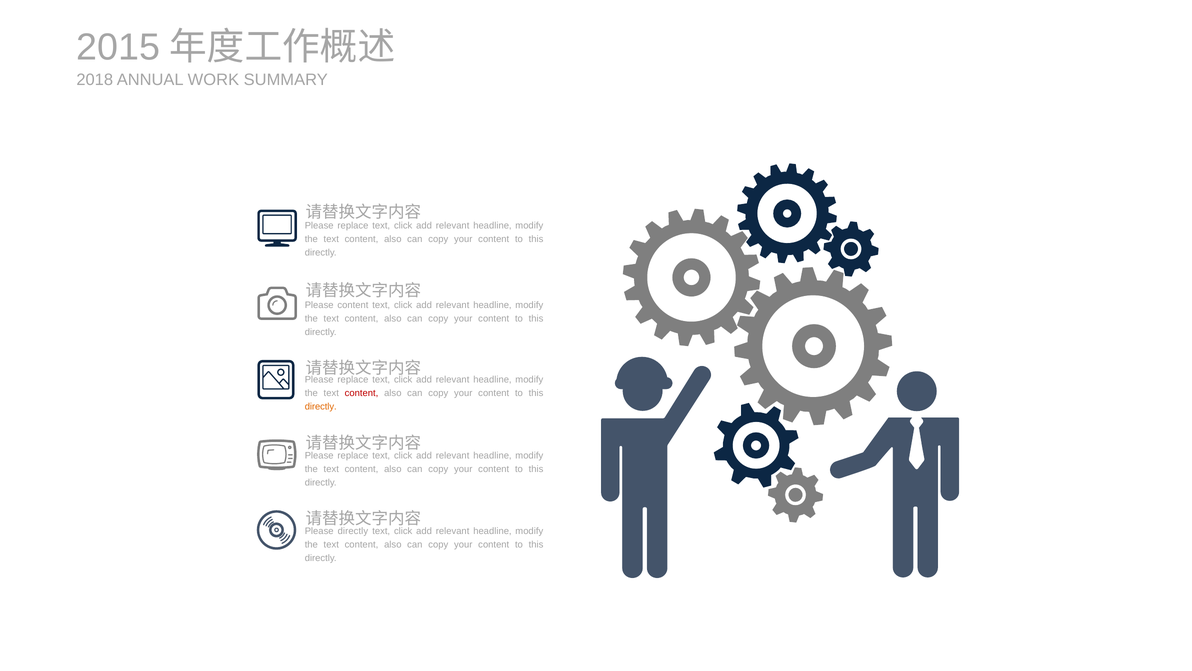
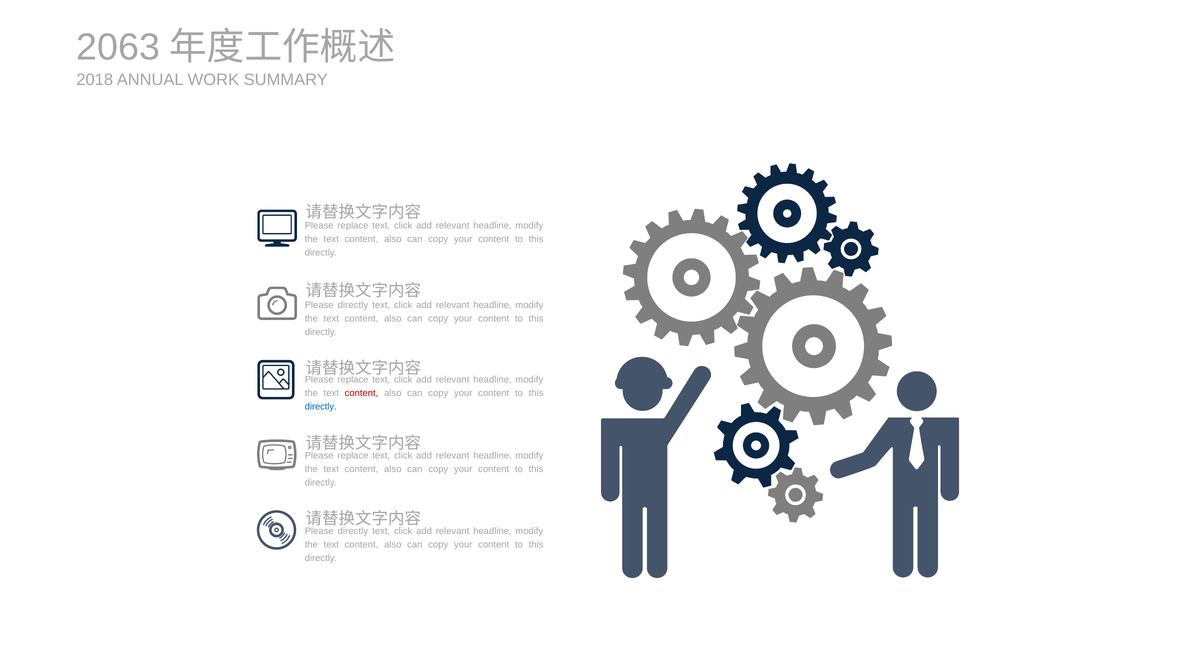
2015: 2015 -> 2063
content at (353, 305): content -> directly
directly at (321, 406) colour: orange -> blue
